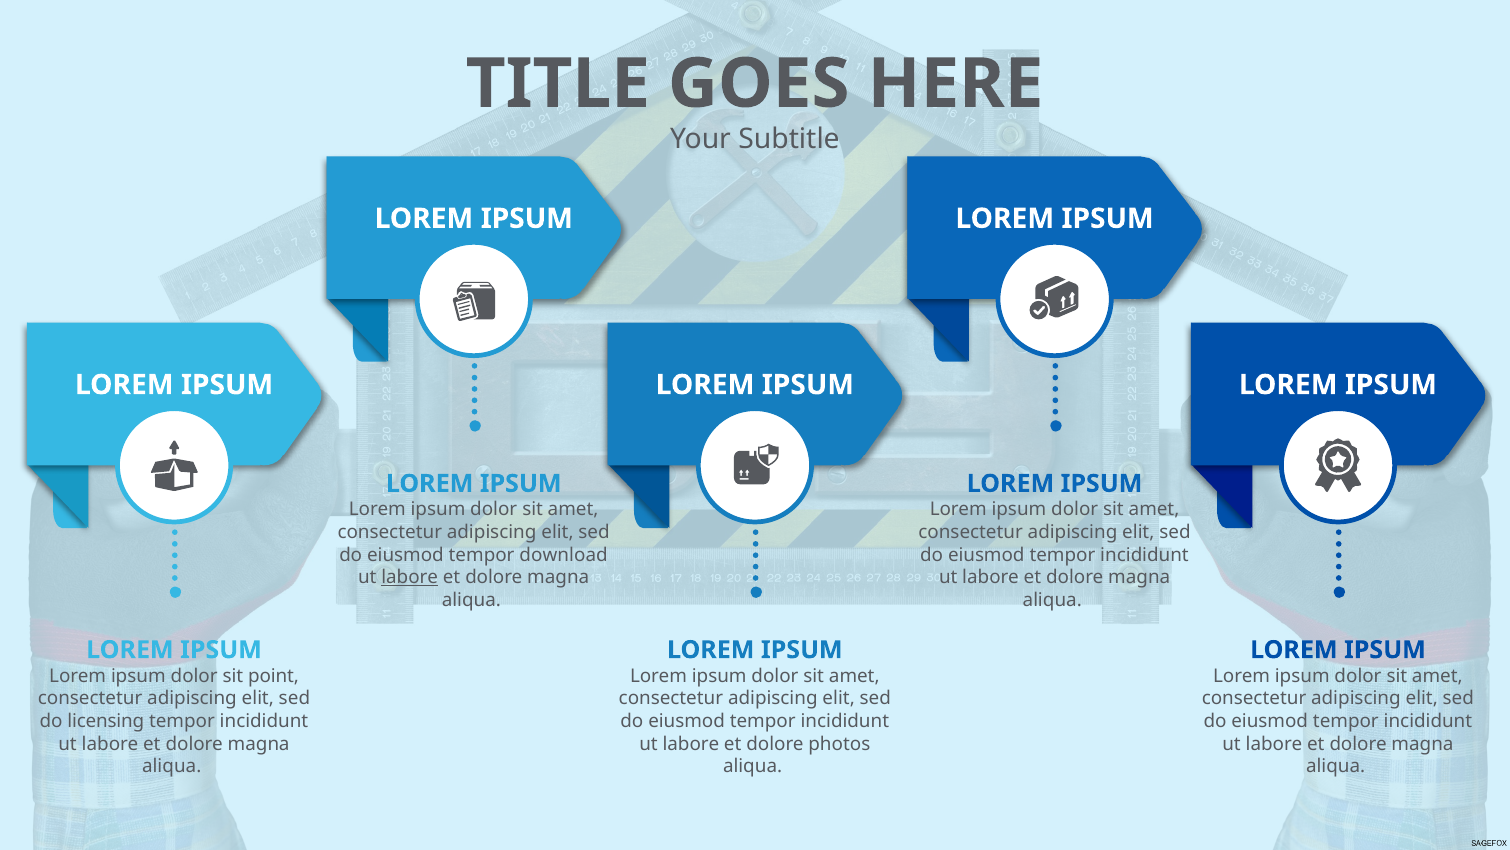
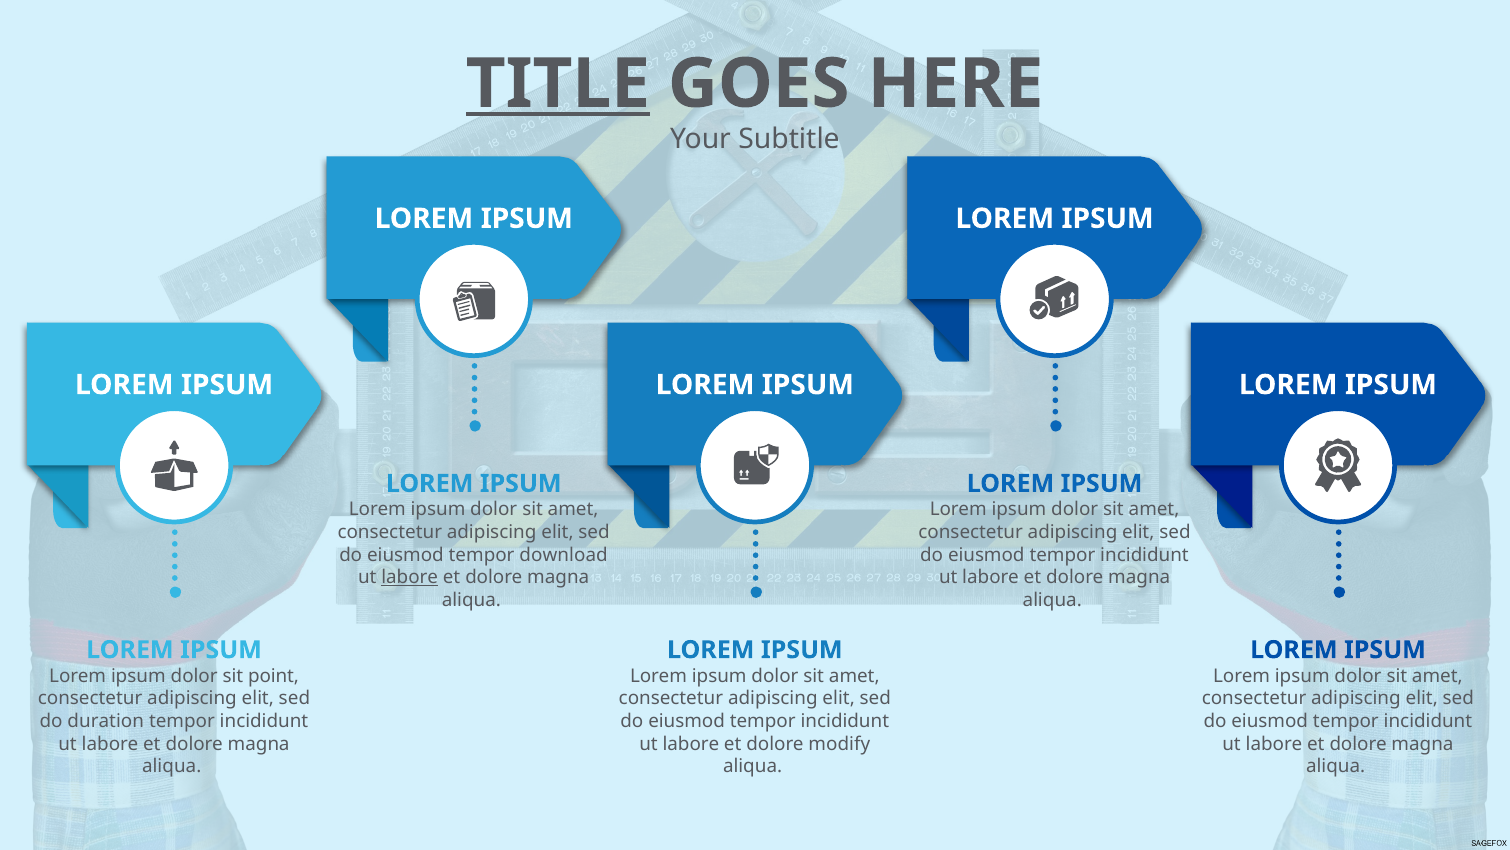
TITLE underline: none -> present
licensing: licensing -> duration
photos: photos -> modify
